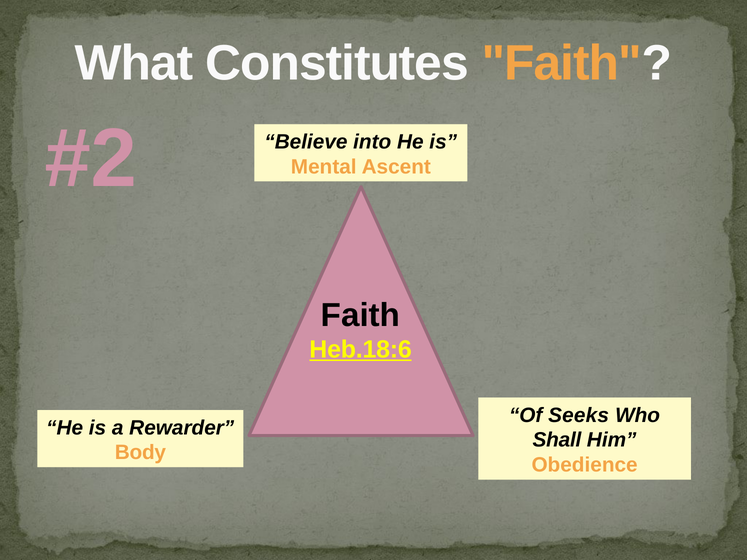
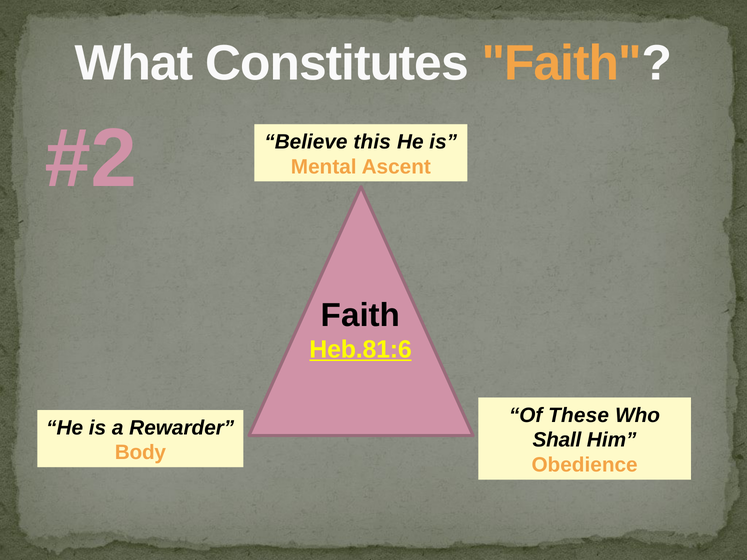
into: into -> this
Heb.18:6: Heb.18:6 -> Heb.81:6
Seeks: Seeks -> These
